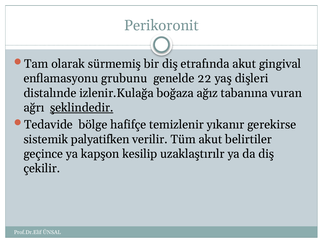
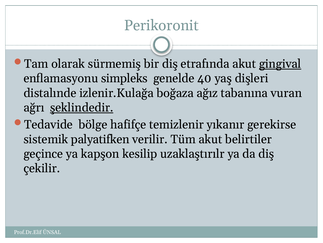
gingival underline: none -> present
grubunu: grubunu -> simpleks
22: 22 -> 40
